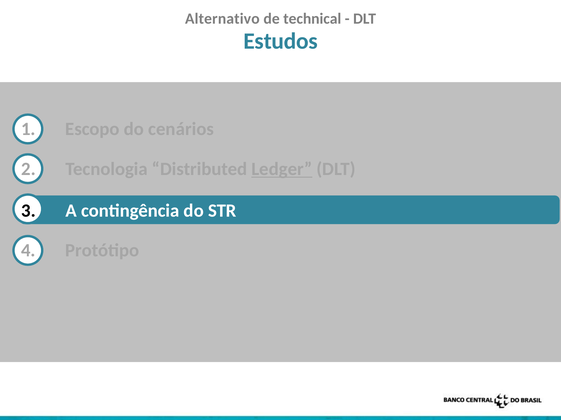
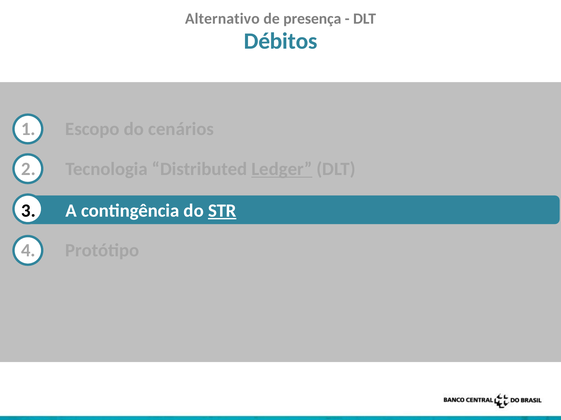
technical: technical -> presença
Estudos: Estudos -> Débitos
STR underline: none -> present
